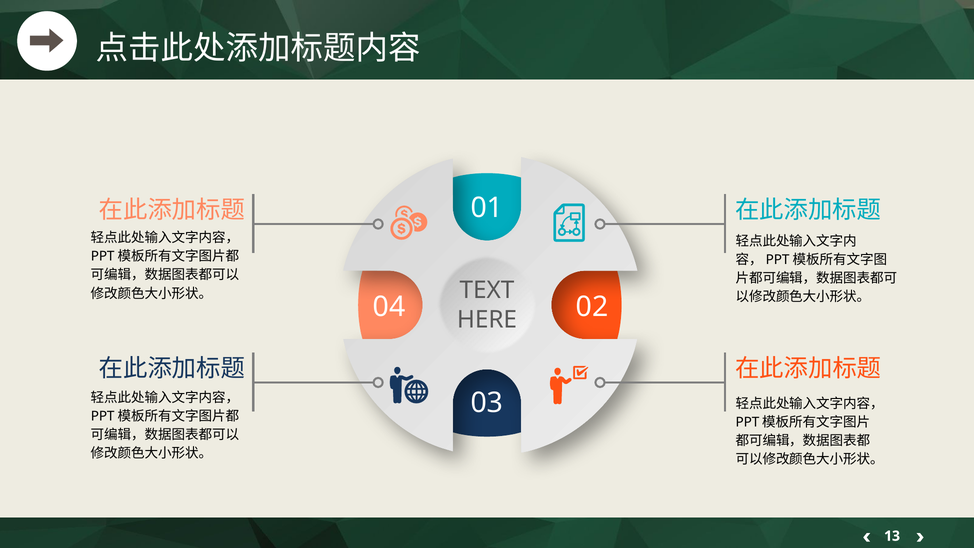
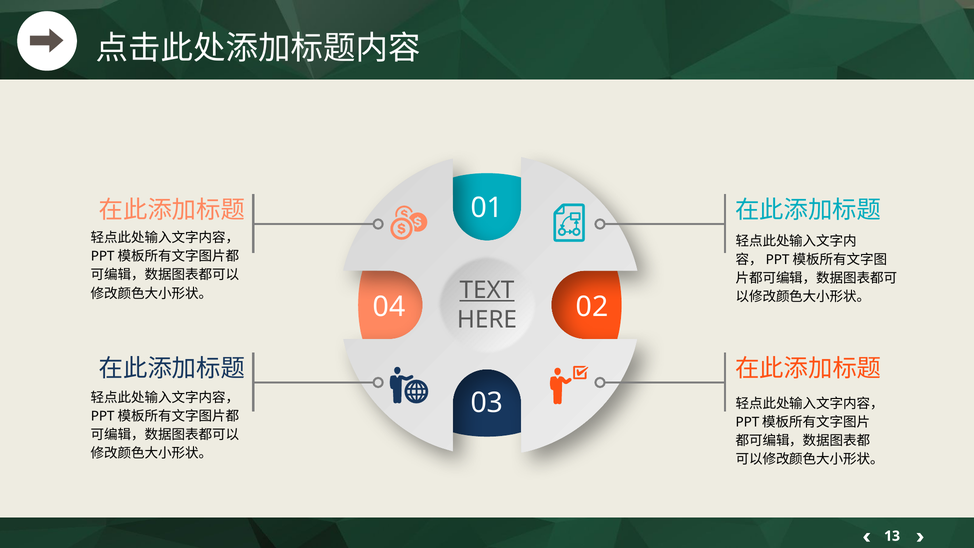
TEXT underline: none -> present
